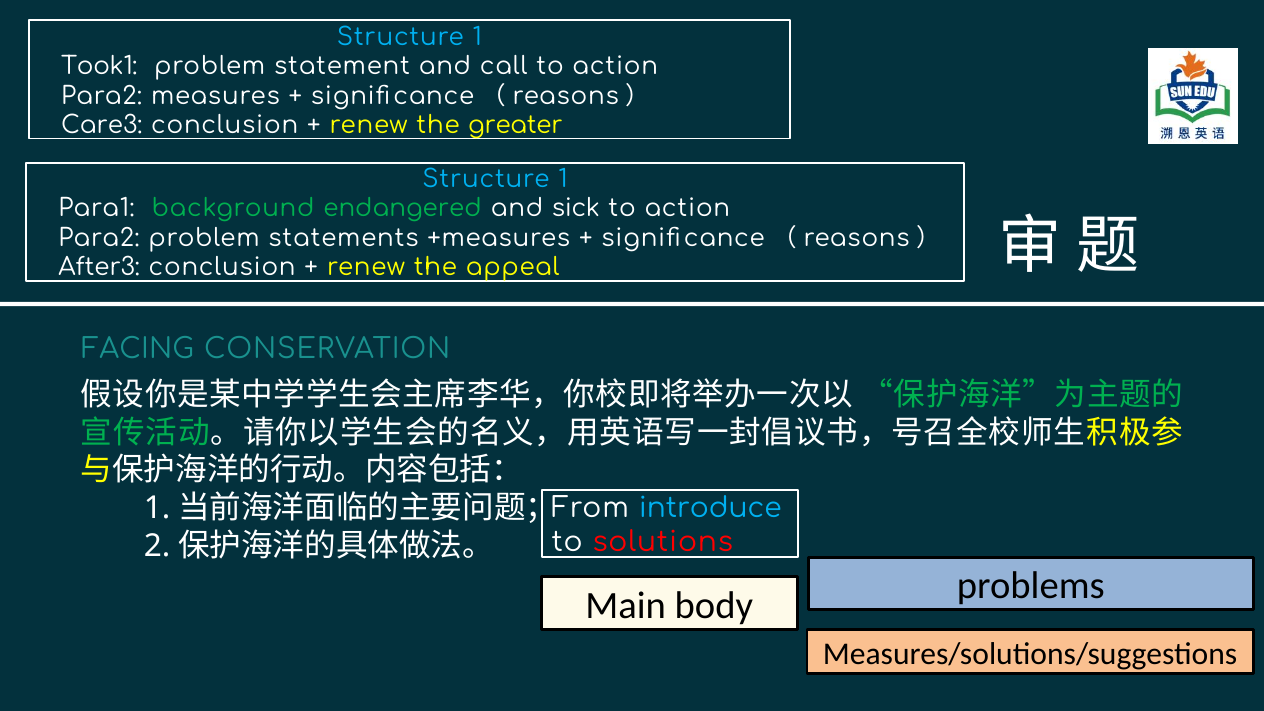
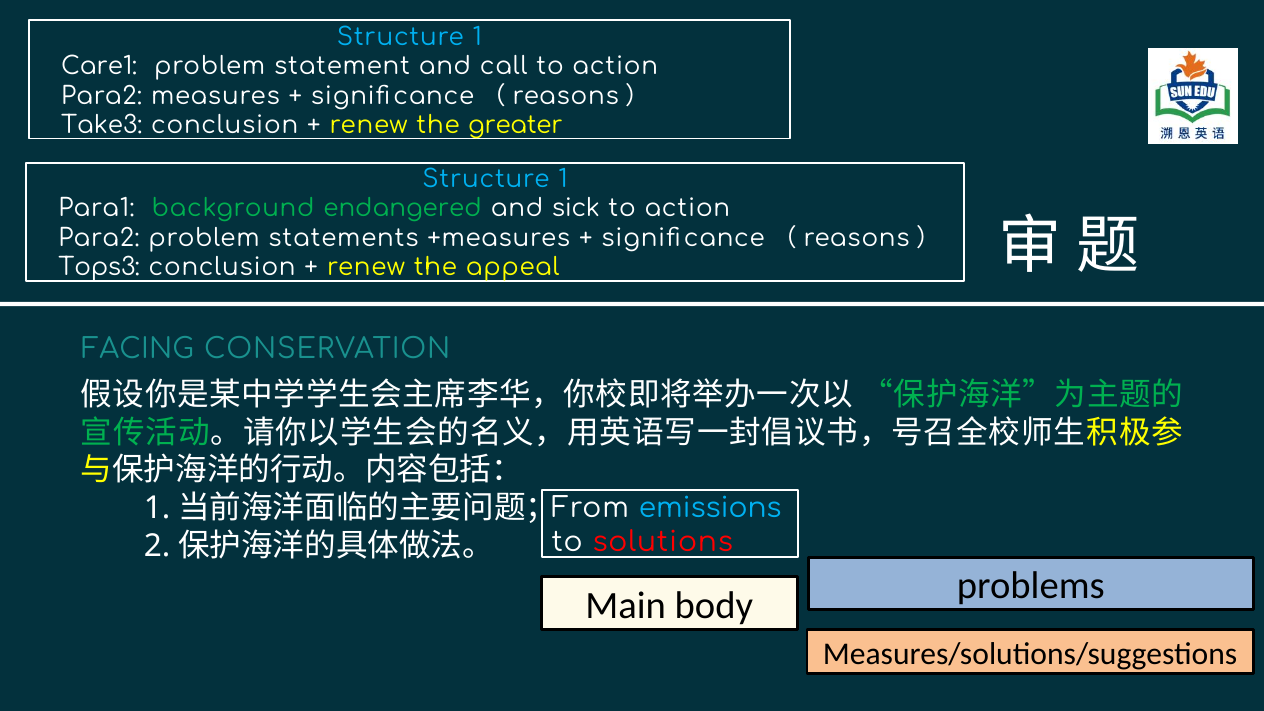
Took1: Took1 -> Care1
Care3: Care3 -> Take3
After3: After3 -> Tops3
introduce: introduce -> emissions
